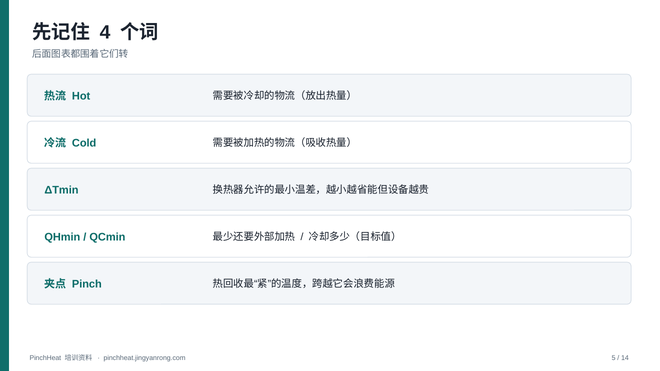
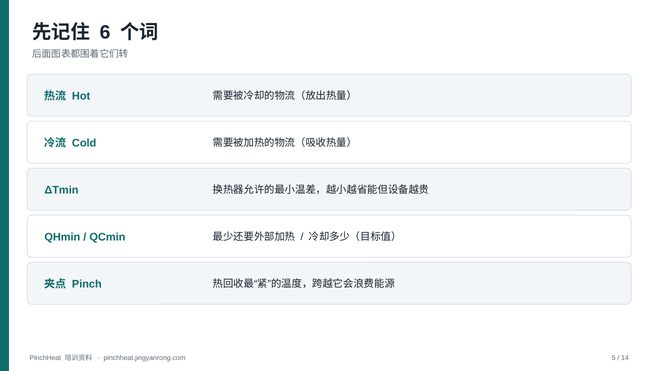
4: 4 -> 6
